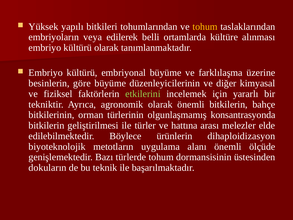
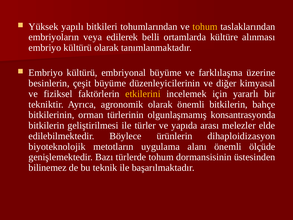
göre: göre -> çeşit
etkilerini colour: light green -> yellow
hattına: hattına -> yapıda
dokuların: dokuların -> bilinemez
